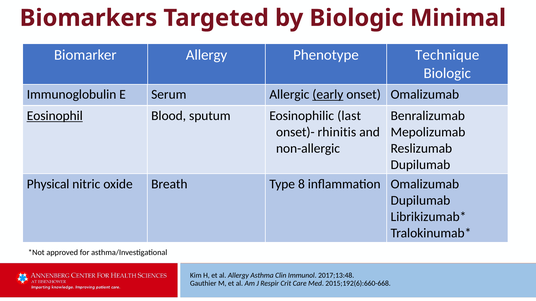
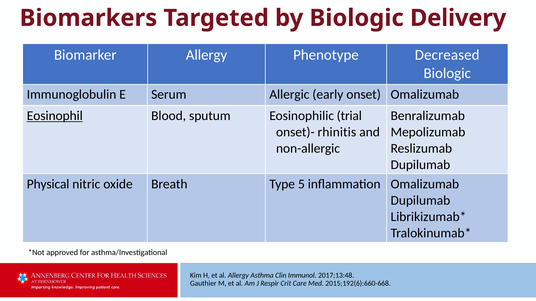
Minimal: Minimal -> Delivery
Technique: Technique -> Decreased
early underline: present -> none
last: last -> trial
8: 8 -> 5
